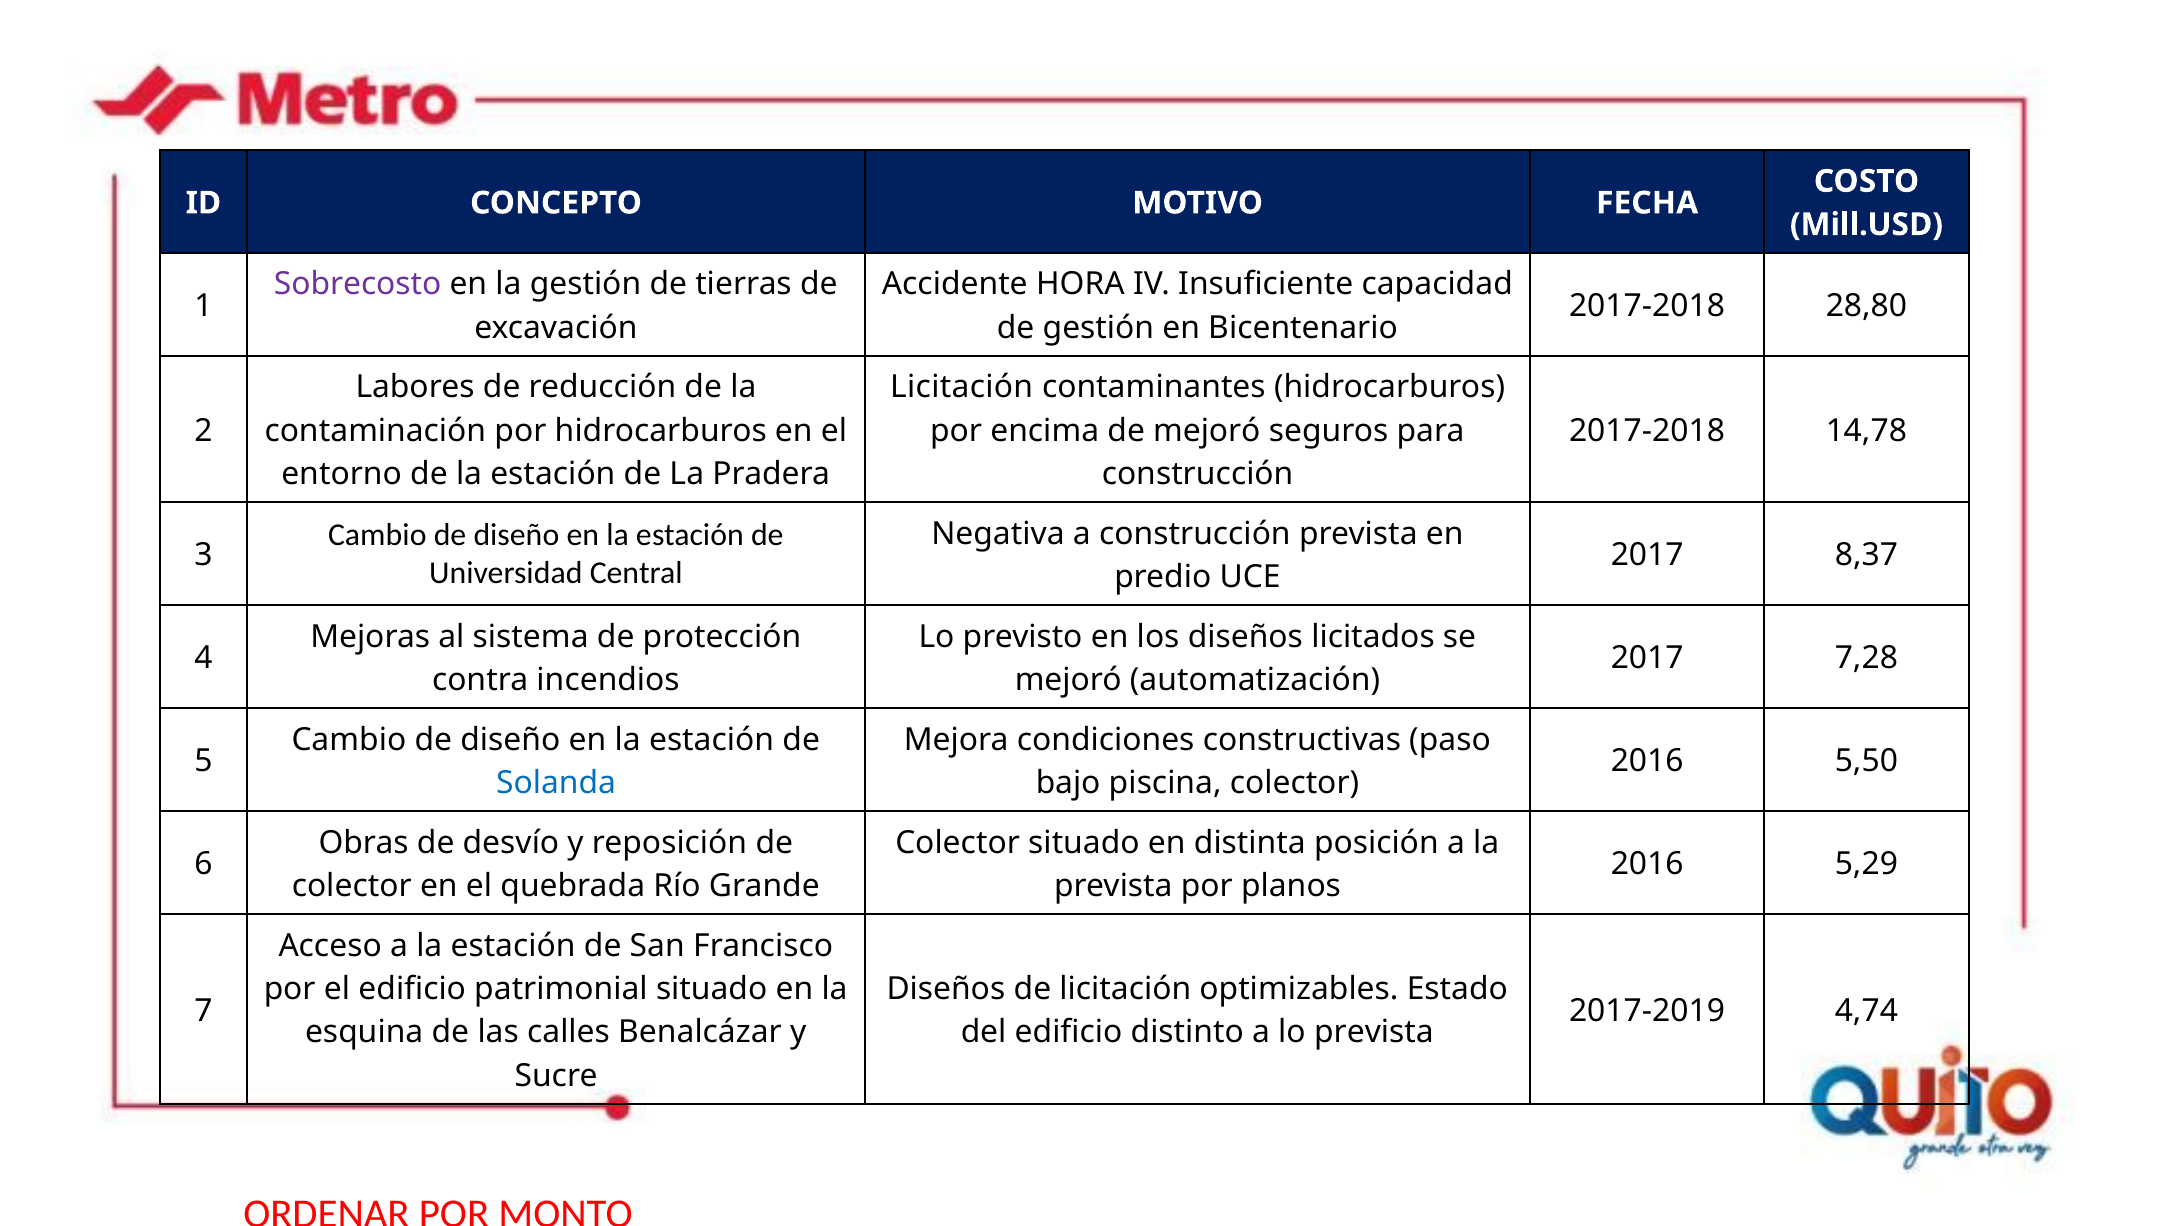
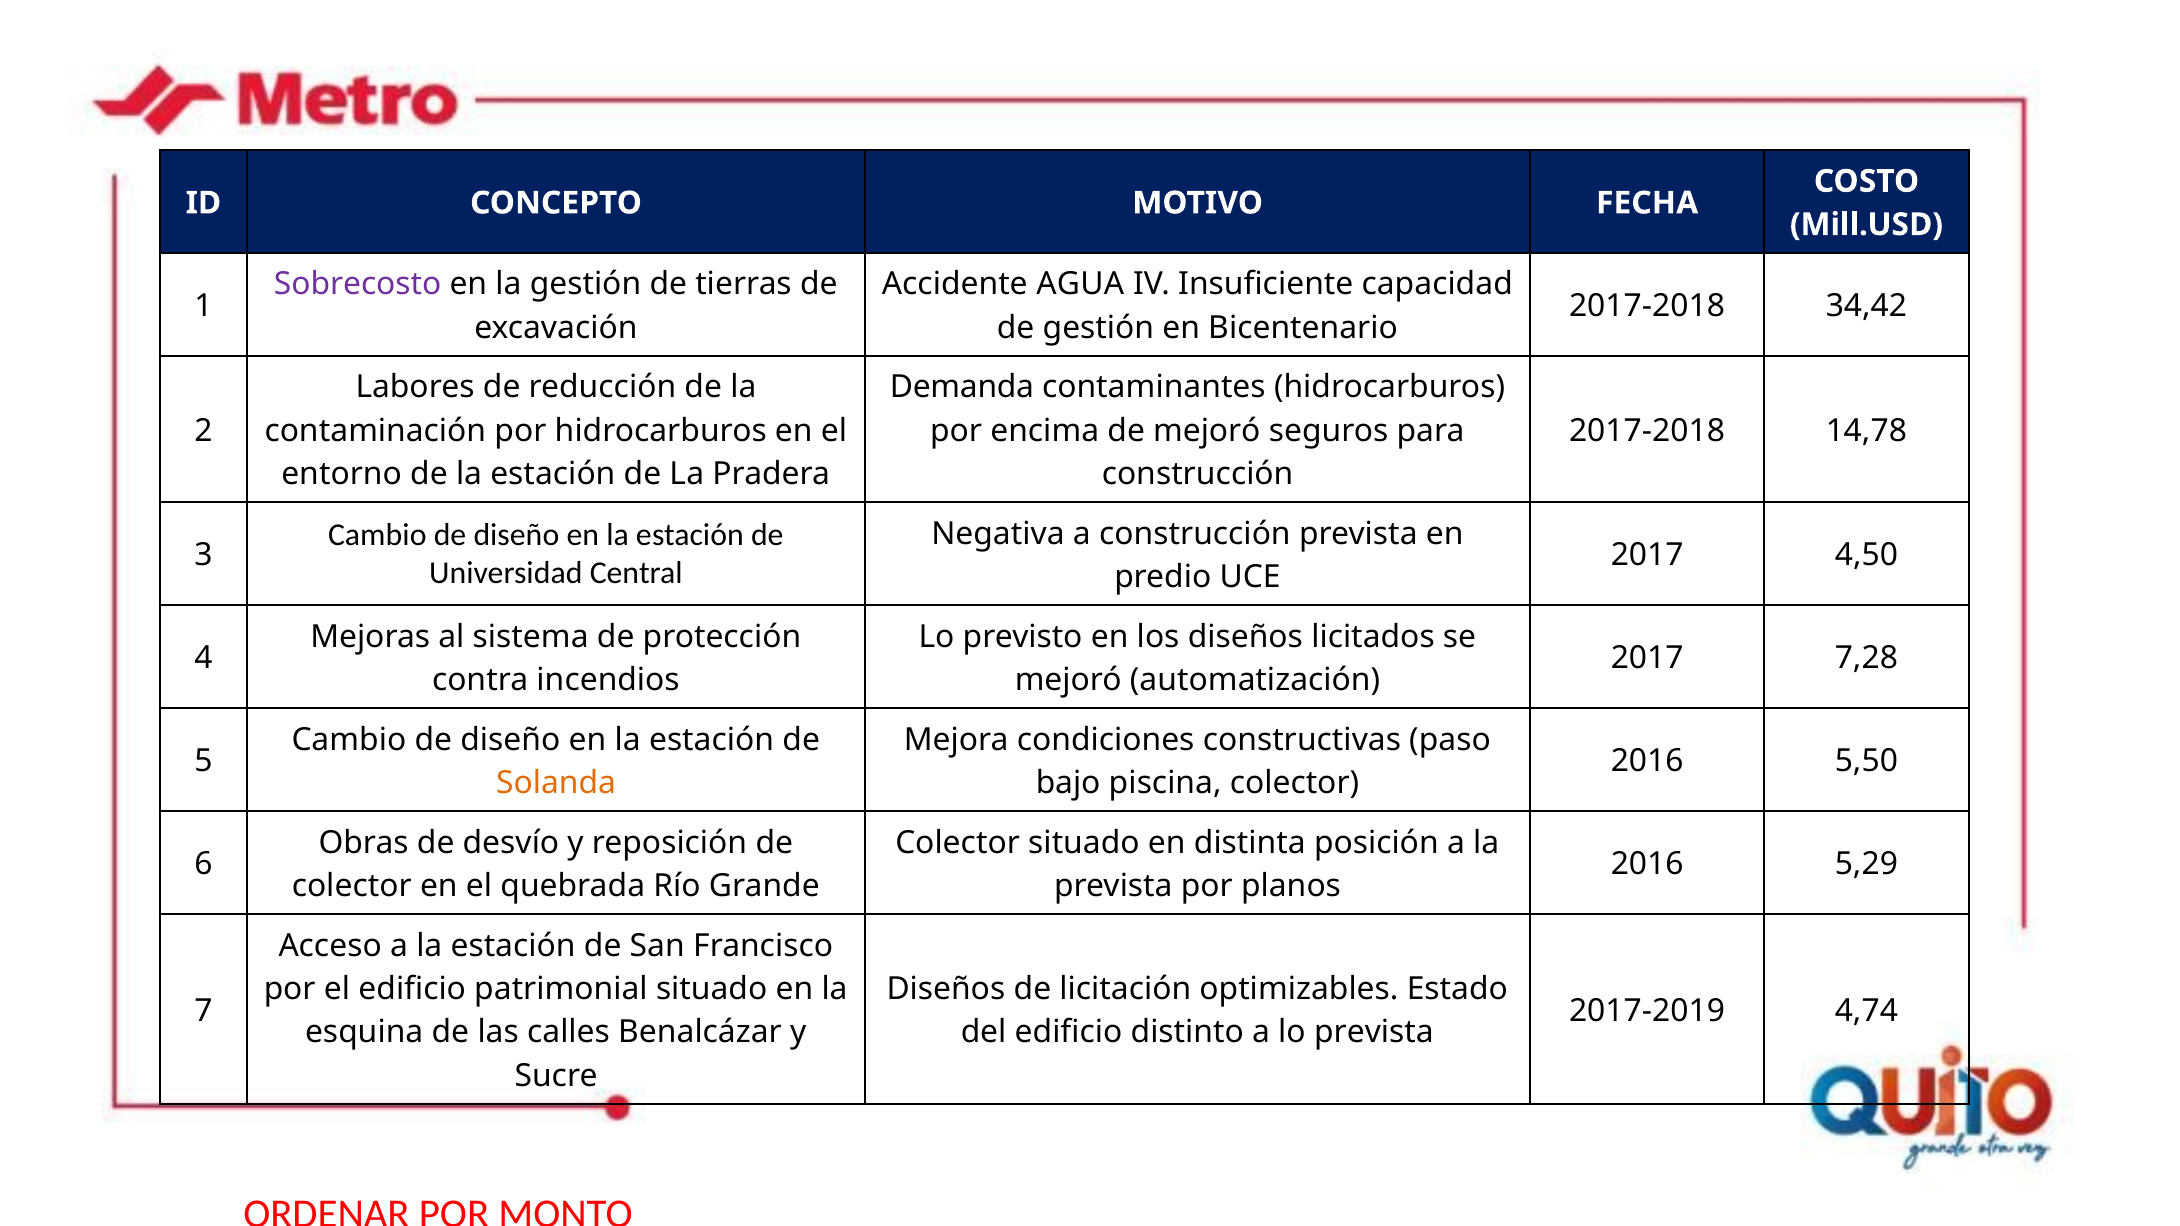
HORA: HORA -> AGUA
28,80: 28,80 -> 34,42
Licitación at (962, 387): Licitación -> Demanda
8,37: 8,37 -> 4,50
Solanda colour: blue -> orange
